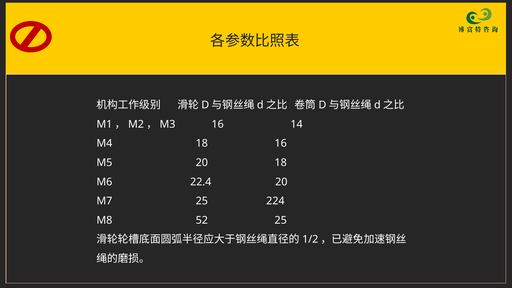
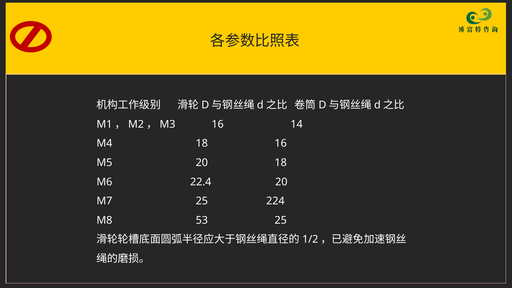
52: 52 -> 53
